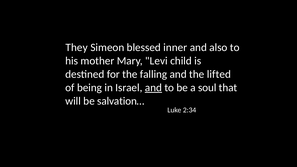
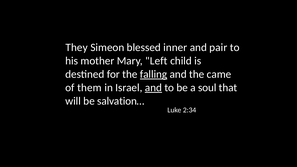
also: also -> pair
Levi: Levi -> Left
falling underline: none -> present
lifted: lifted -> came
being: being -> them
